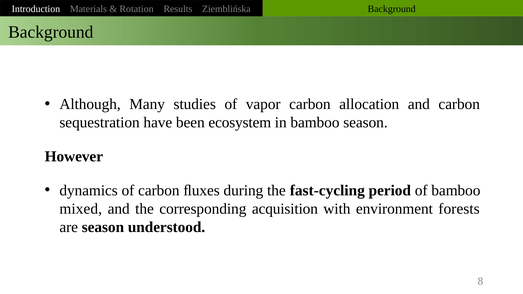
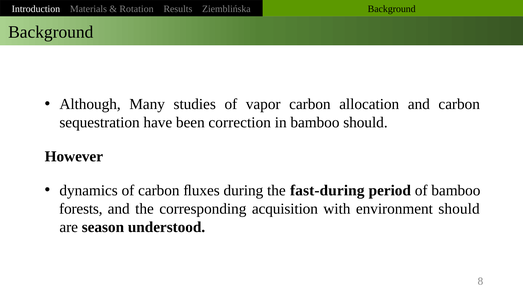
ecosystem: ecosystem -> correction
bamboo season: season -> should
fast-cycling: fast-cycling -> fast-during
mixed: mixed -> forests
environment forests: forests -> should
